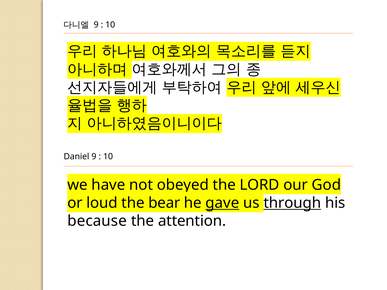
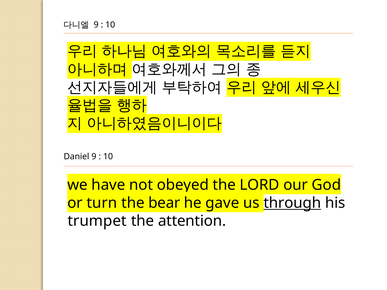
loud: loud -> turn
gave underline: present -> none
because: because -> trumpet
